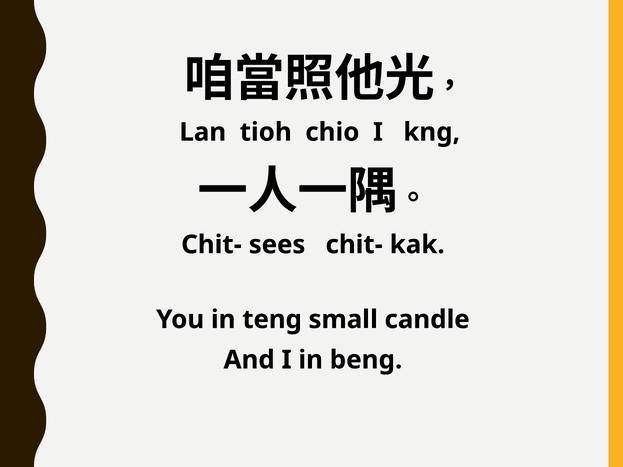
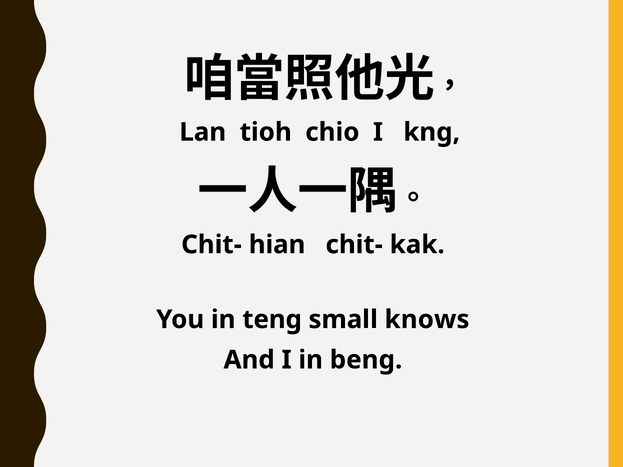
sees: sees -> hian
candle: candle -> knows
